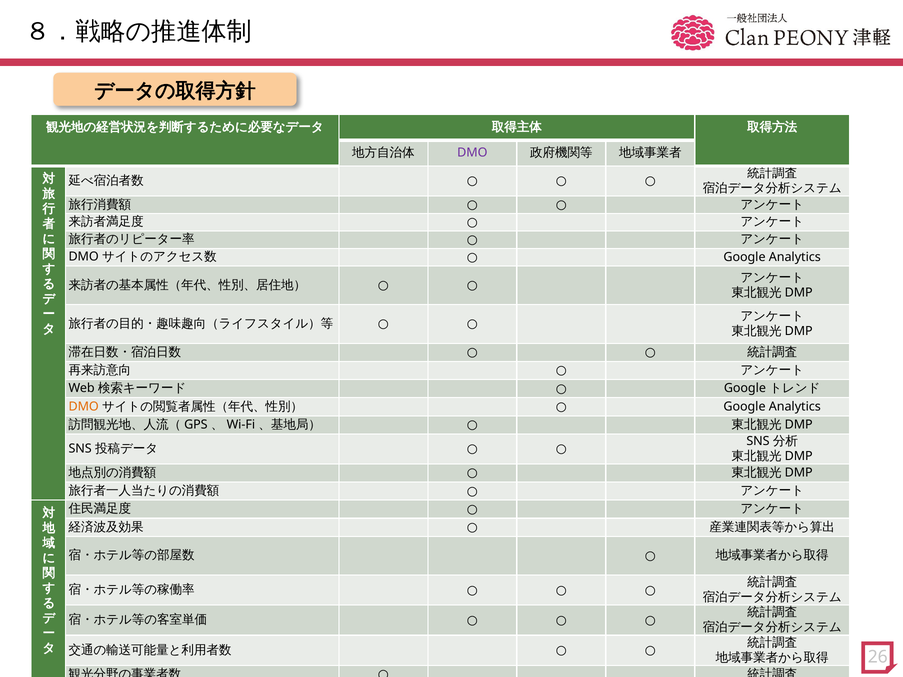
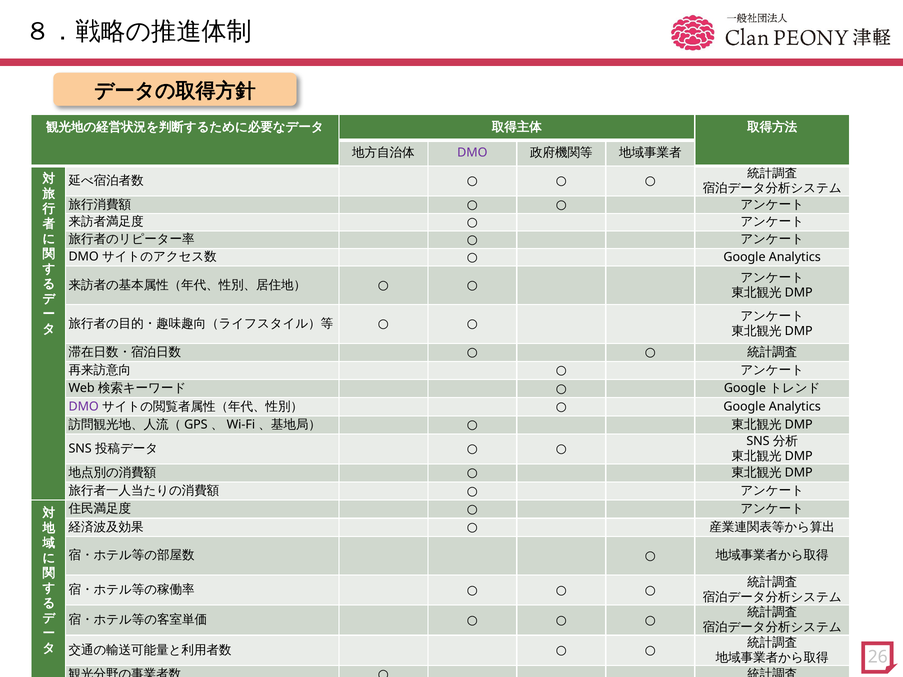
DMO at (84, 407) colour: orange -> purple
